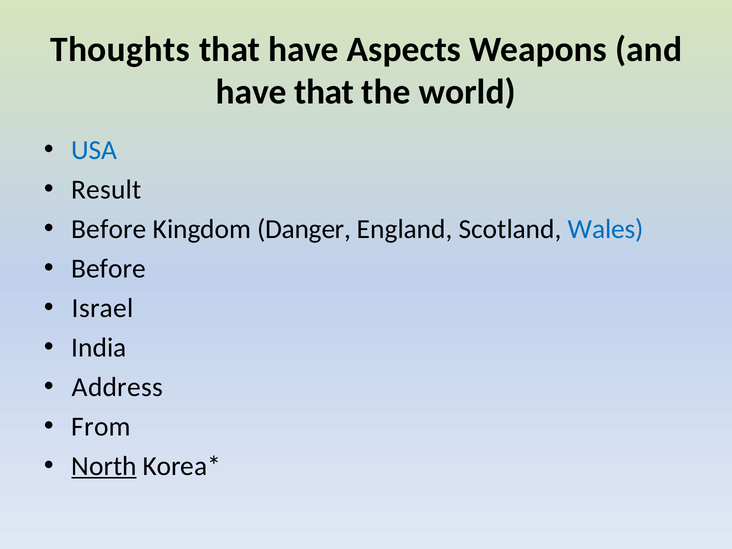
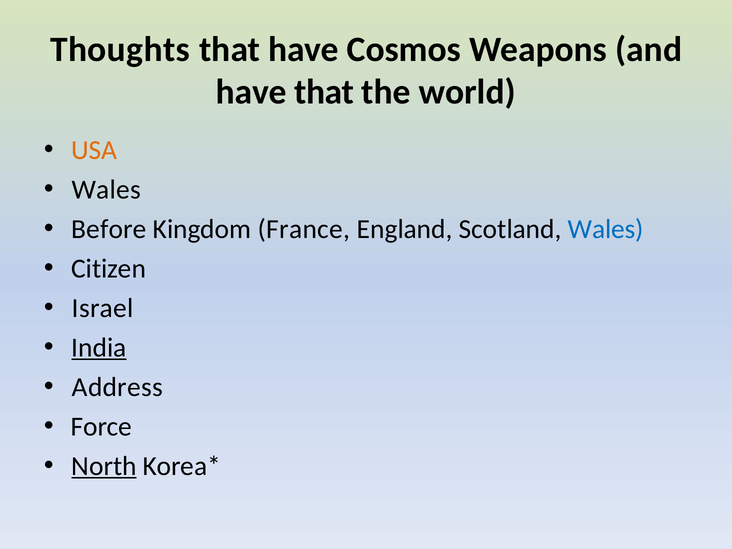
Aspects: Aspects -> Cosmos
USA colour: blue -> orange
Result at (106, 190): Result -> Wales
Danger: Danger -> France
Before at (109, 269): Before -> Citizen
India underline: none -> present
From: From -> Force
